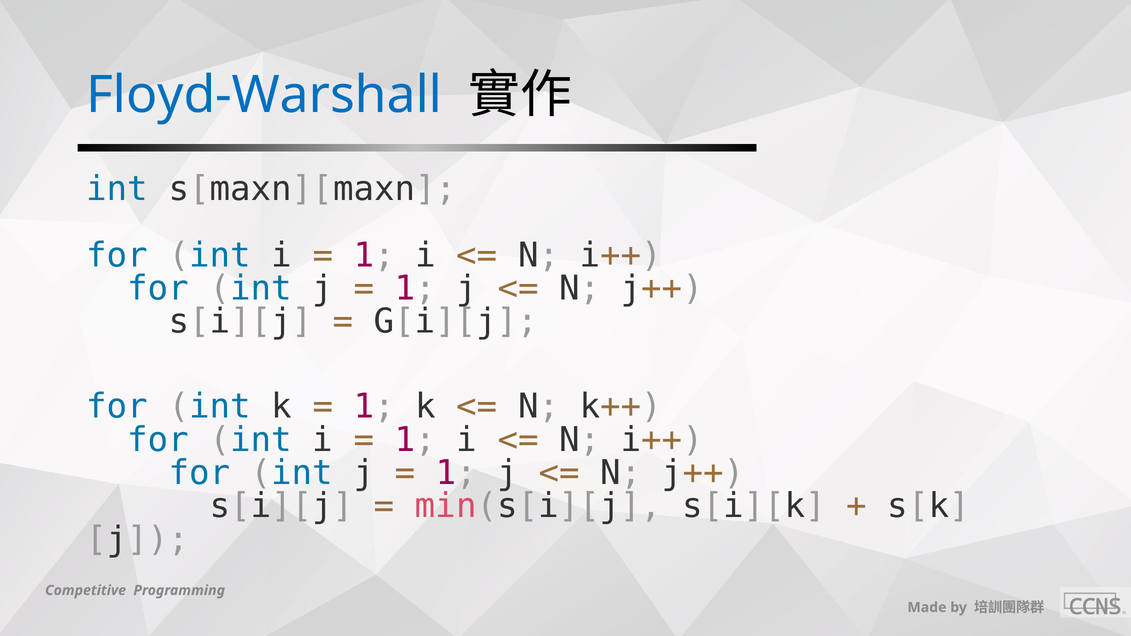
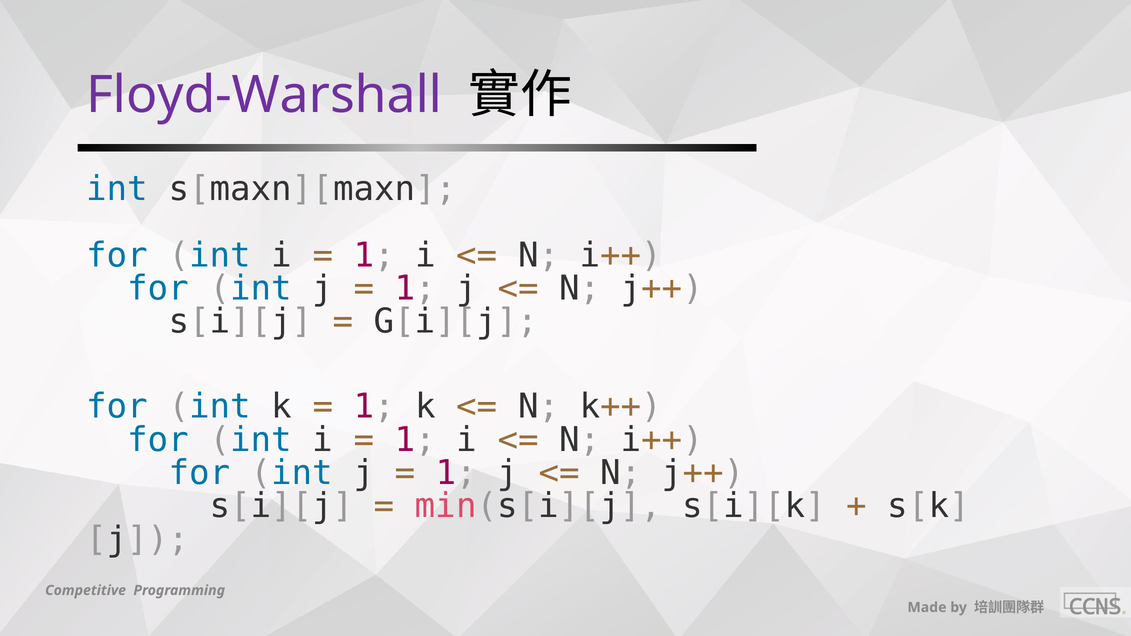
Floyd-Warshall colour: blue -> purple
